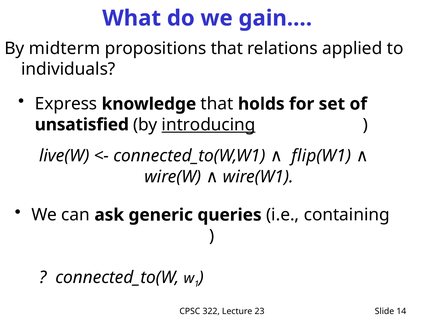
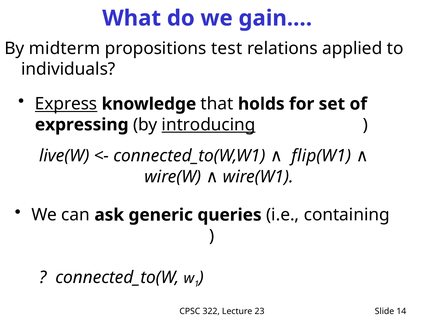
propositions that: that -> test
Express underline: none -> present
unsatisfied: unsatisfied -> expressing
